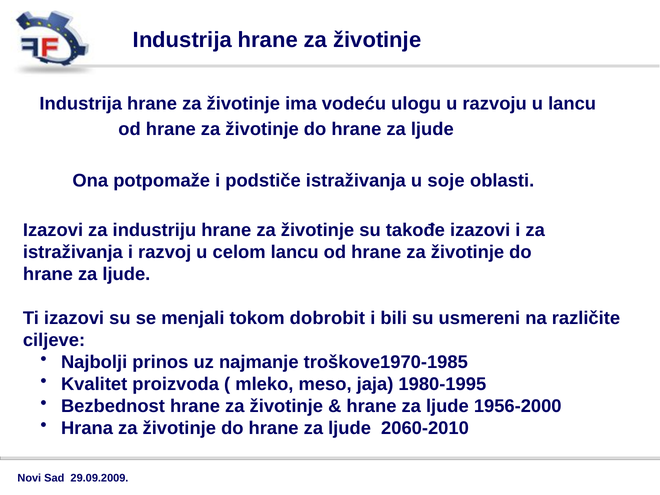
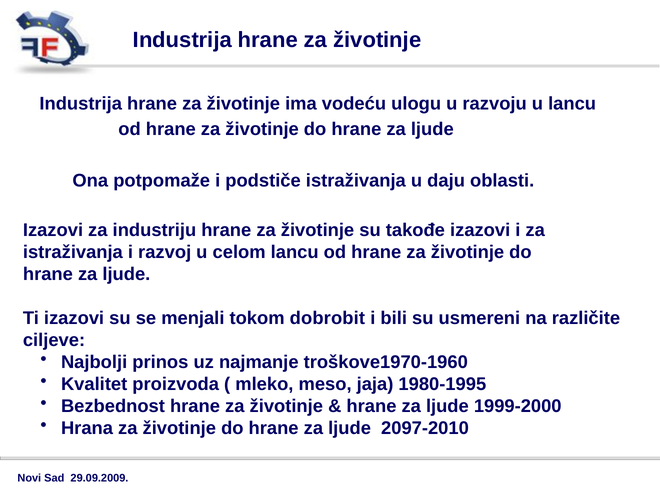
soje: soje -> daju
troškove1970-1985: troškove1970-1985 -> troškove1970-1960
1956-2000: 1956-2000 -> 1999-2000
2060-2010: 2060-2010 -> 2097-2010
